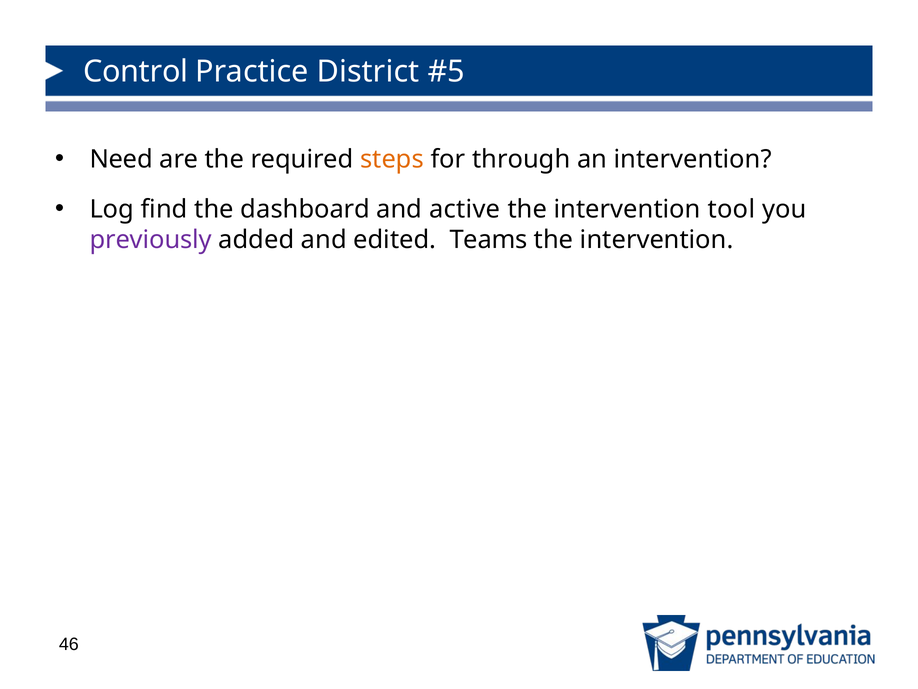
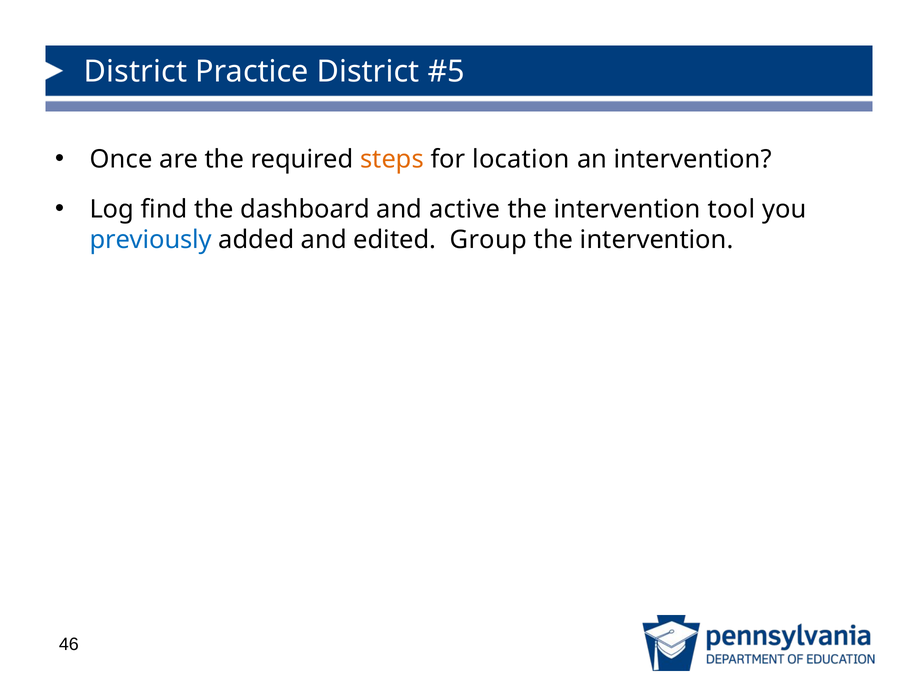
Control at (136, 71): Control -> District
Need: Need -> Once
through: through -> location
previously colour: purple -> blue
Teams: Teams -> Group
